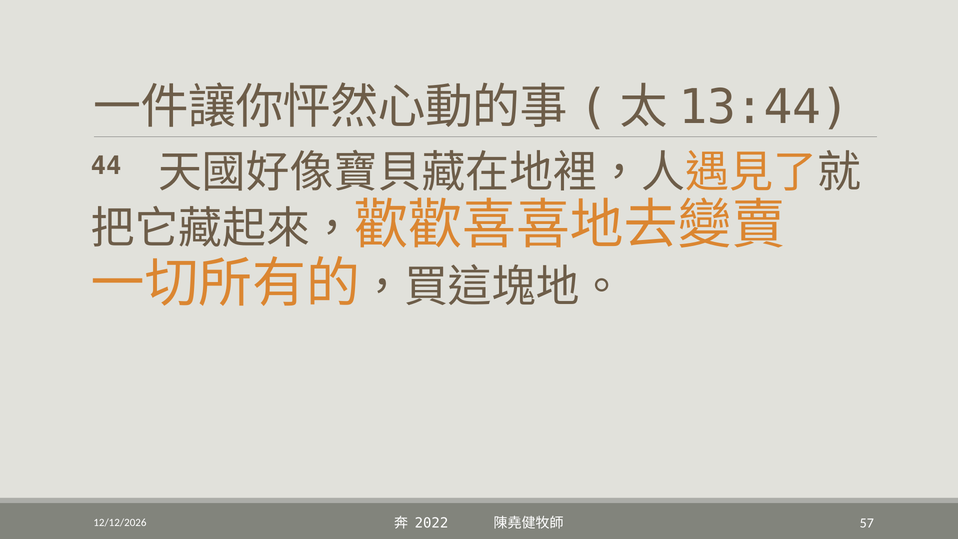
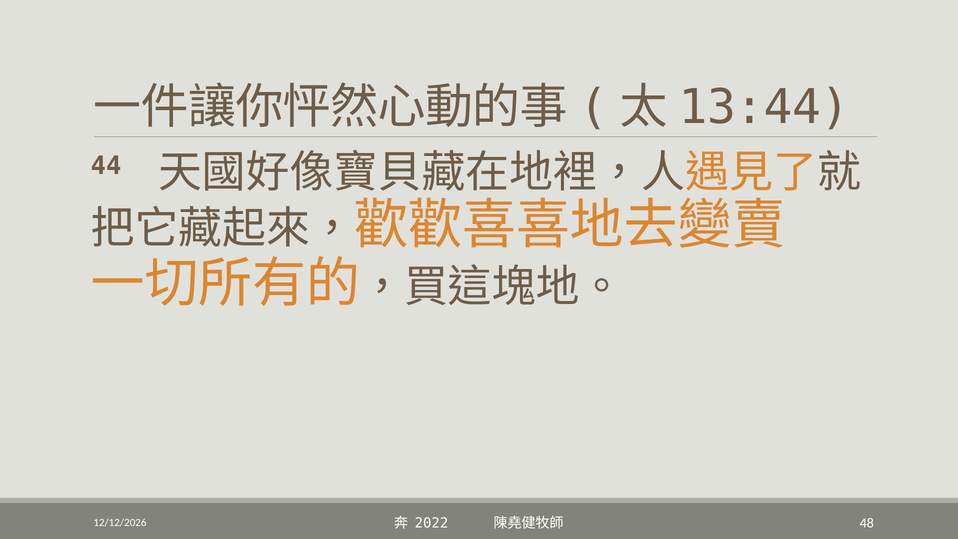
57: 57 -> 48
